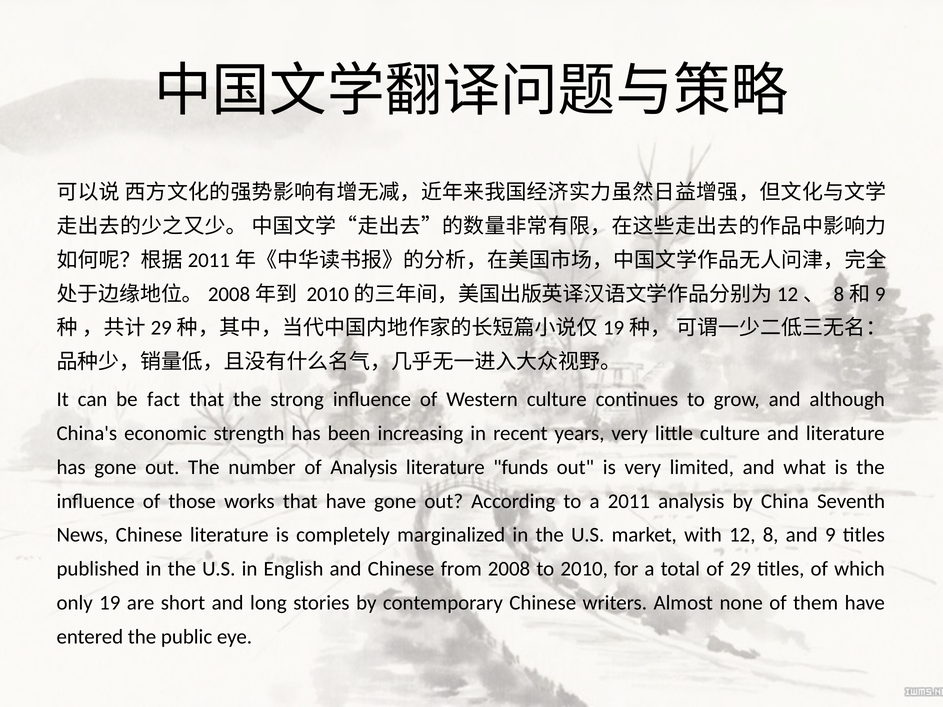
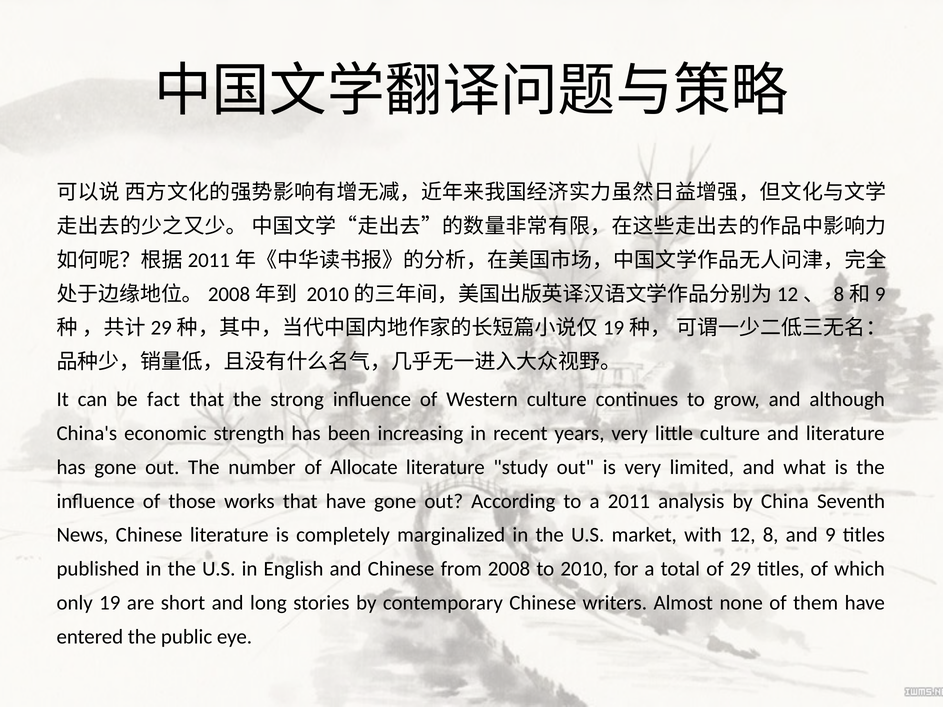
of Analysis: Analysis -> Allocate
funds: funds -> study
